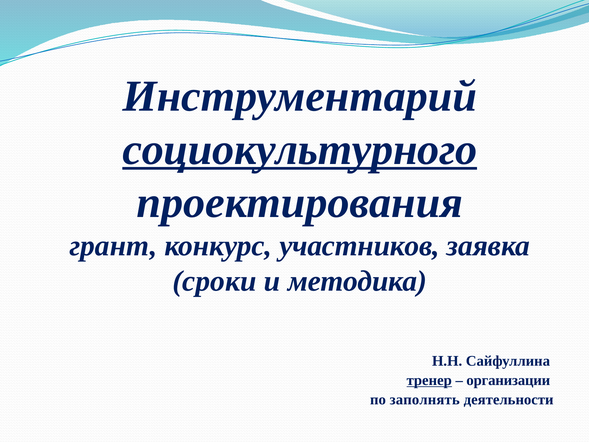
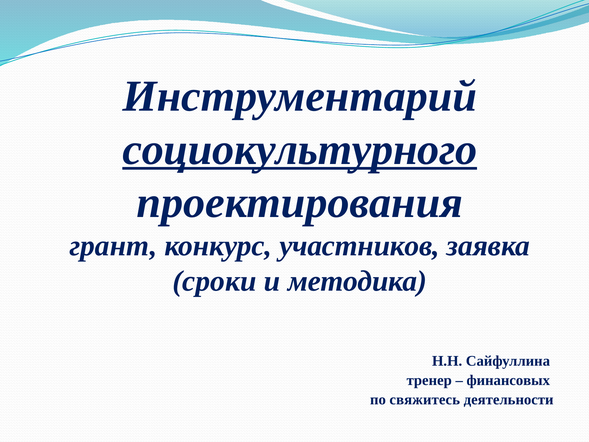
тренер underline: present -> none
организации: организации -> финансовых
заполнять: заполнять -> свяжитесь
